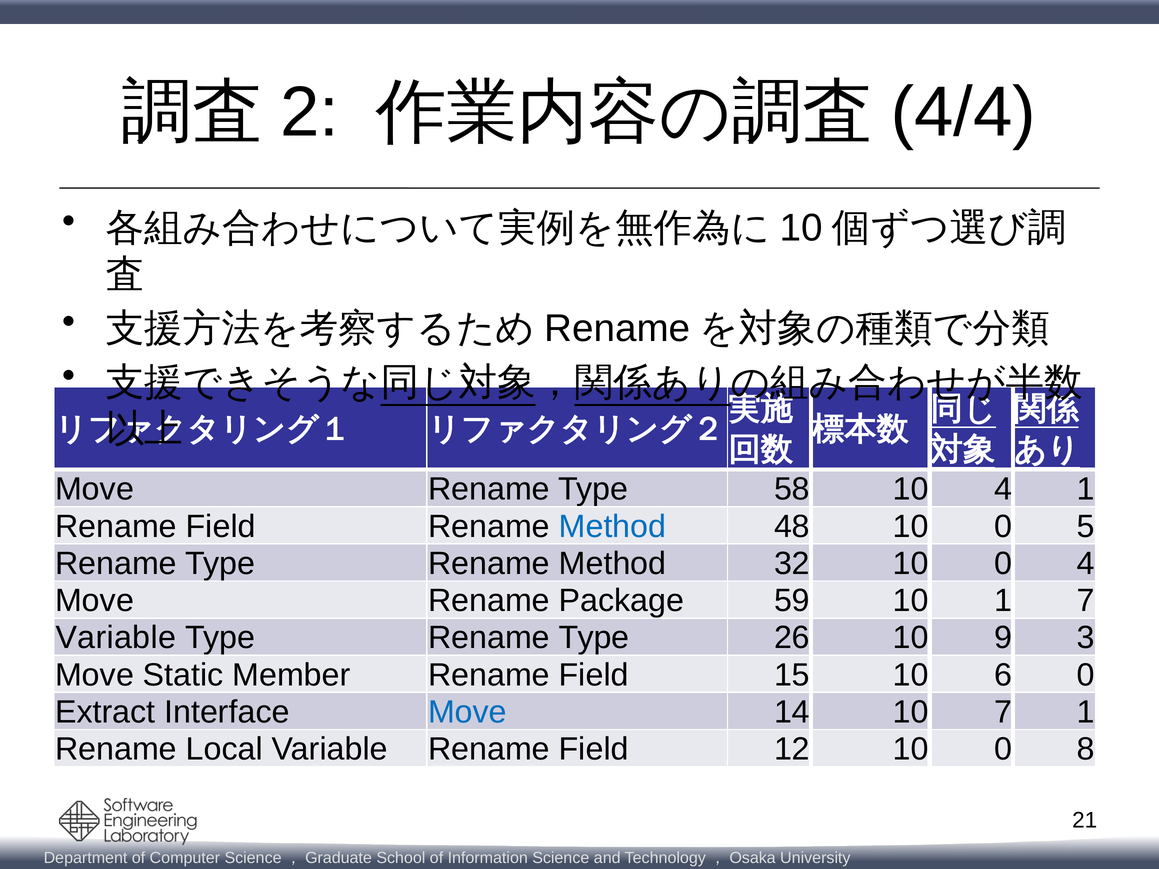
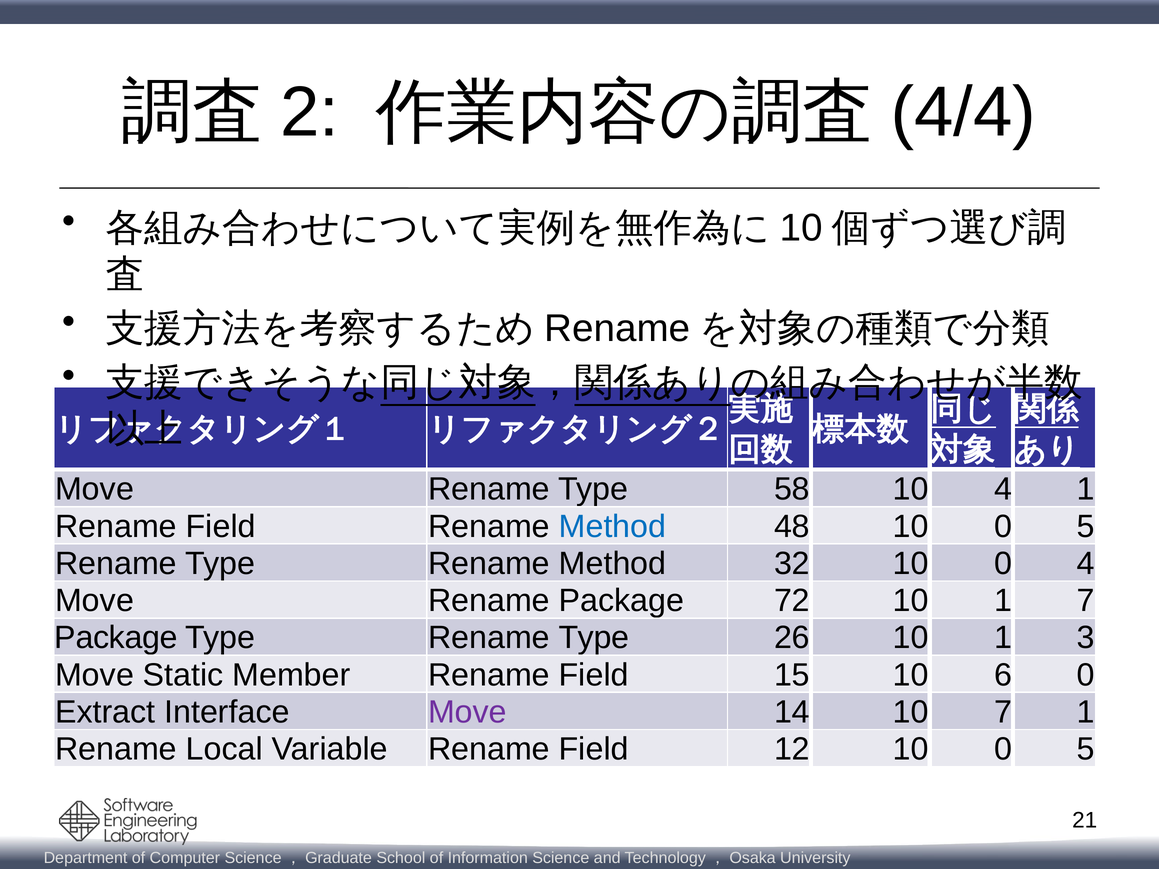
59: 59 -> 72
Variable at (116, 638): Variable -> Package
26 10 9: 9 -> 1
Move at (467, 712) colour: blue -> purple
12 10 0 8: 8 -> 5
